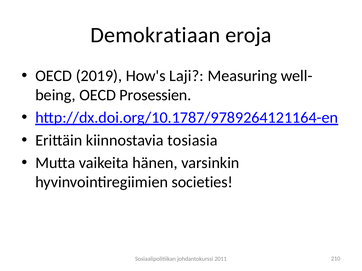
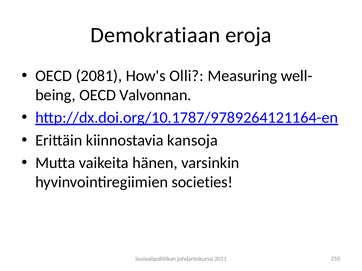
2019: 2019 -> 2081
Laji: Laji -> Olli
Prosessien: Prosessien -> Valvonnan
tosiasia: tosiasia -> kansoja
